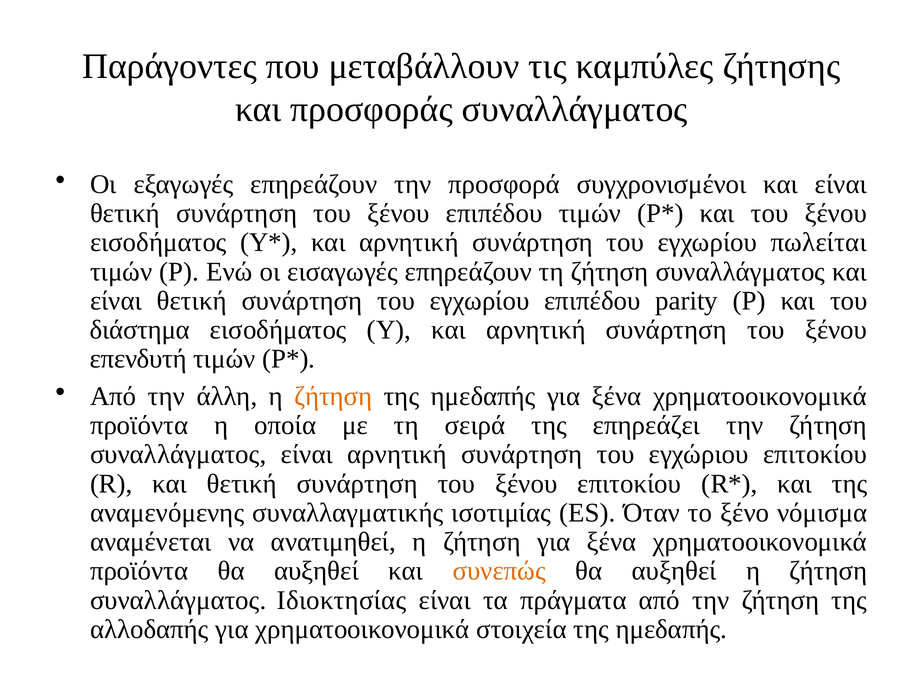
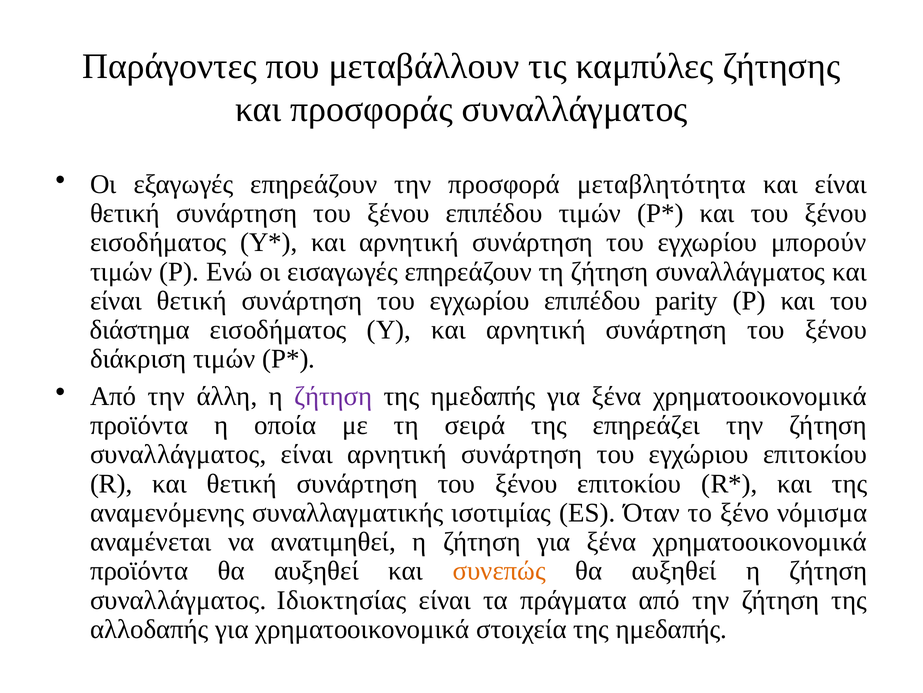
συγχρονισμένοι: συγχρονισμένοι -> μεταβλητότητα
πωλείται: πωλείται -> μπορούν
επενδυτή: επενδυτή -> διάκριση
ζήτηση at (333, 396) colour: orange -> purple
